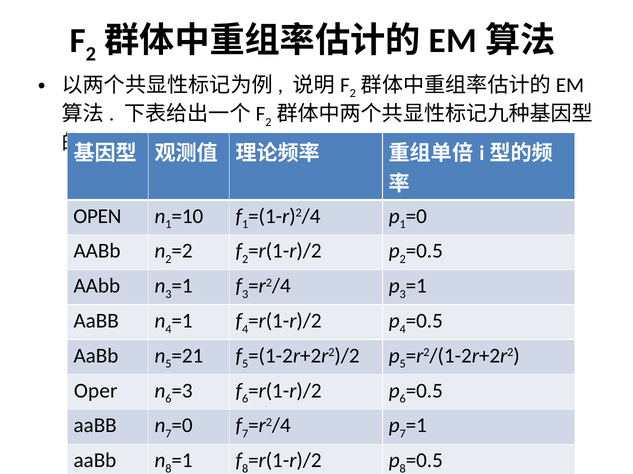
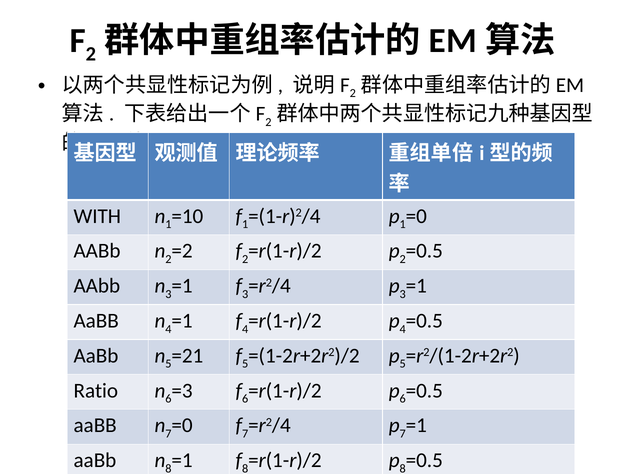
OPEN: OPEN -> WITH
Oper: Oper -> Ratio
